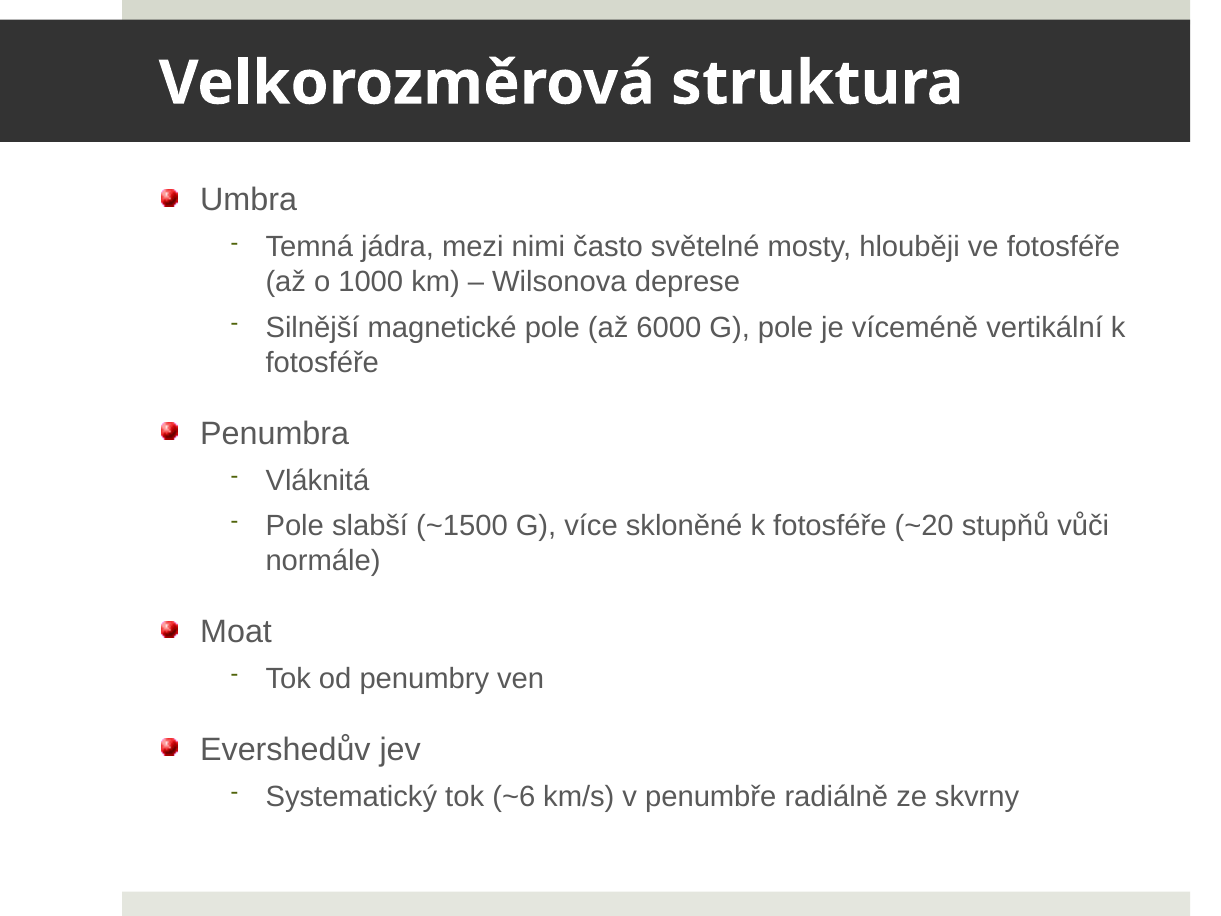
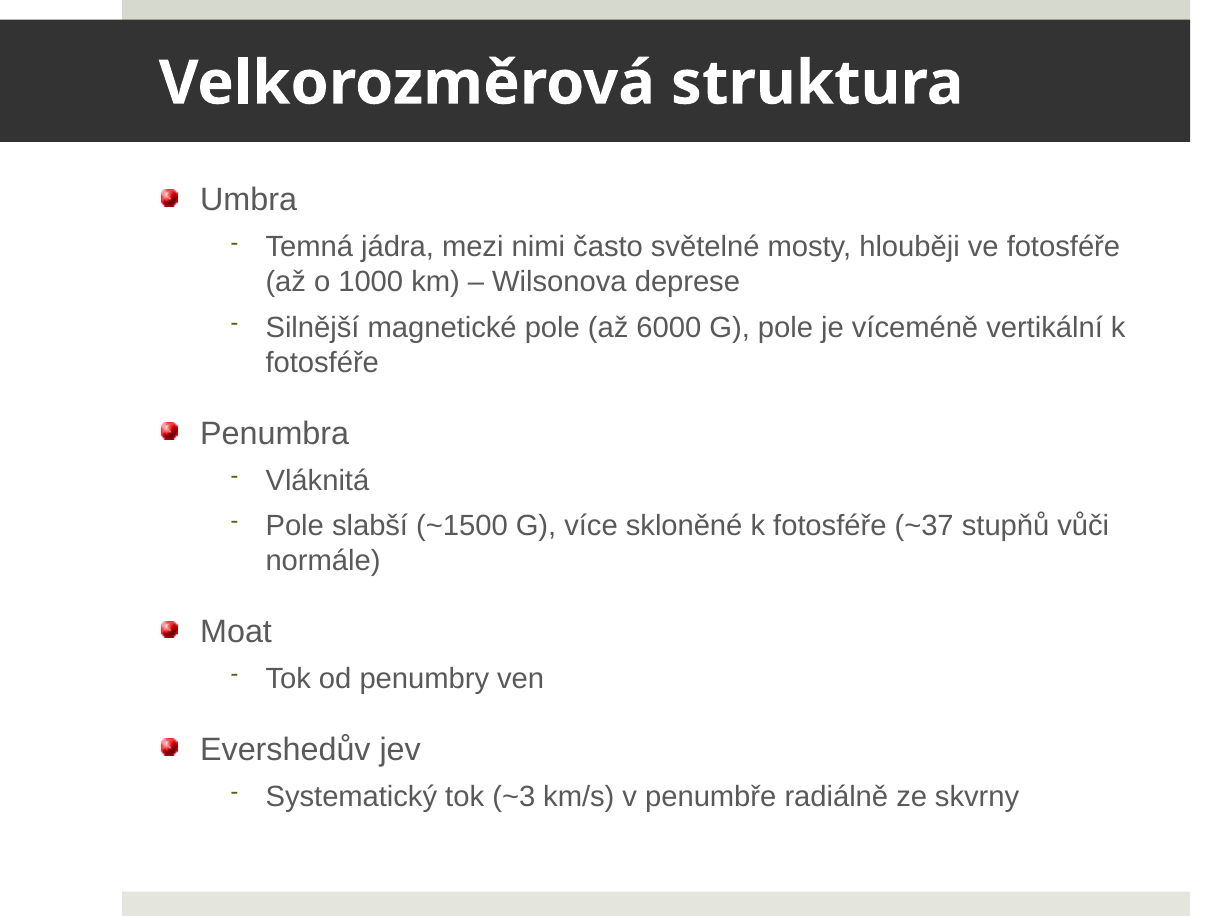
~20: ~20 -> ~37
~6: ~6 -> ~3
